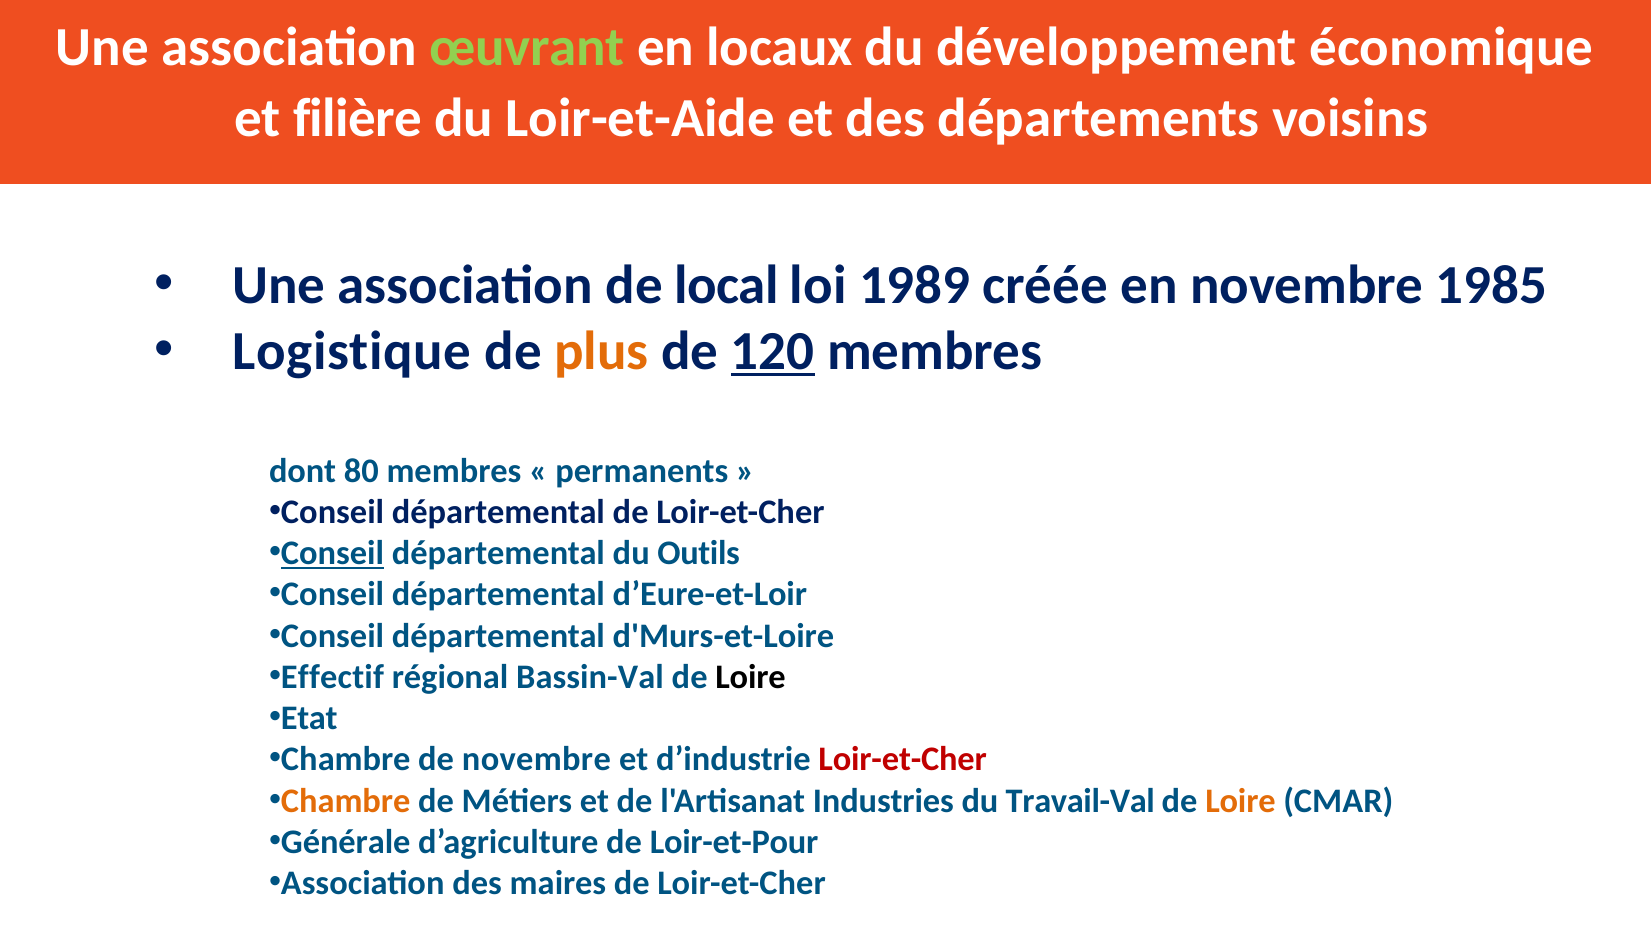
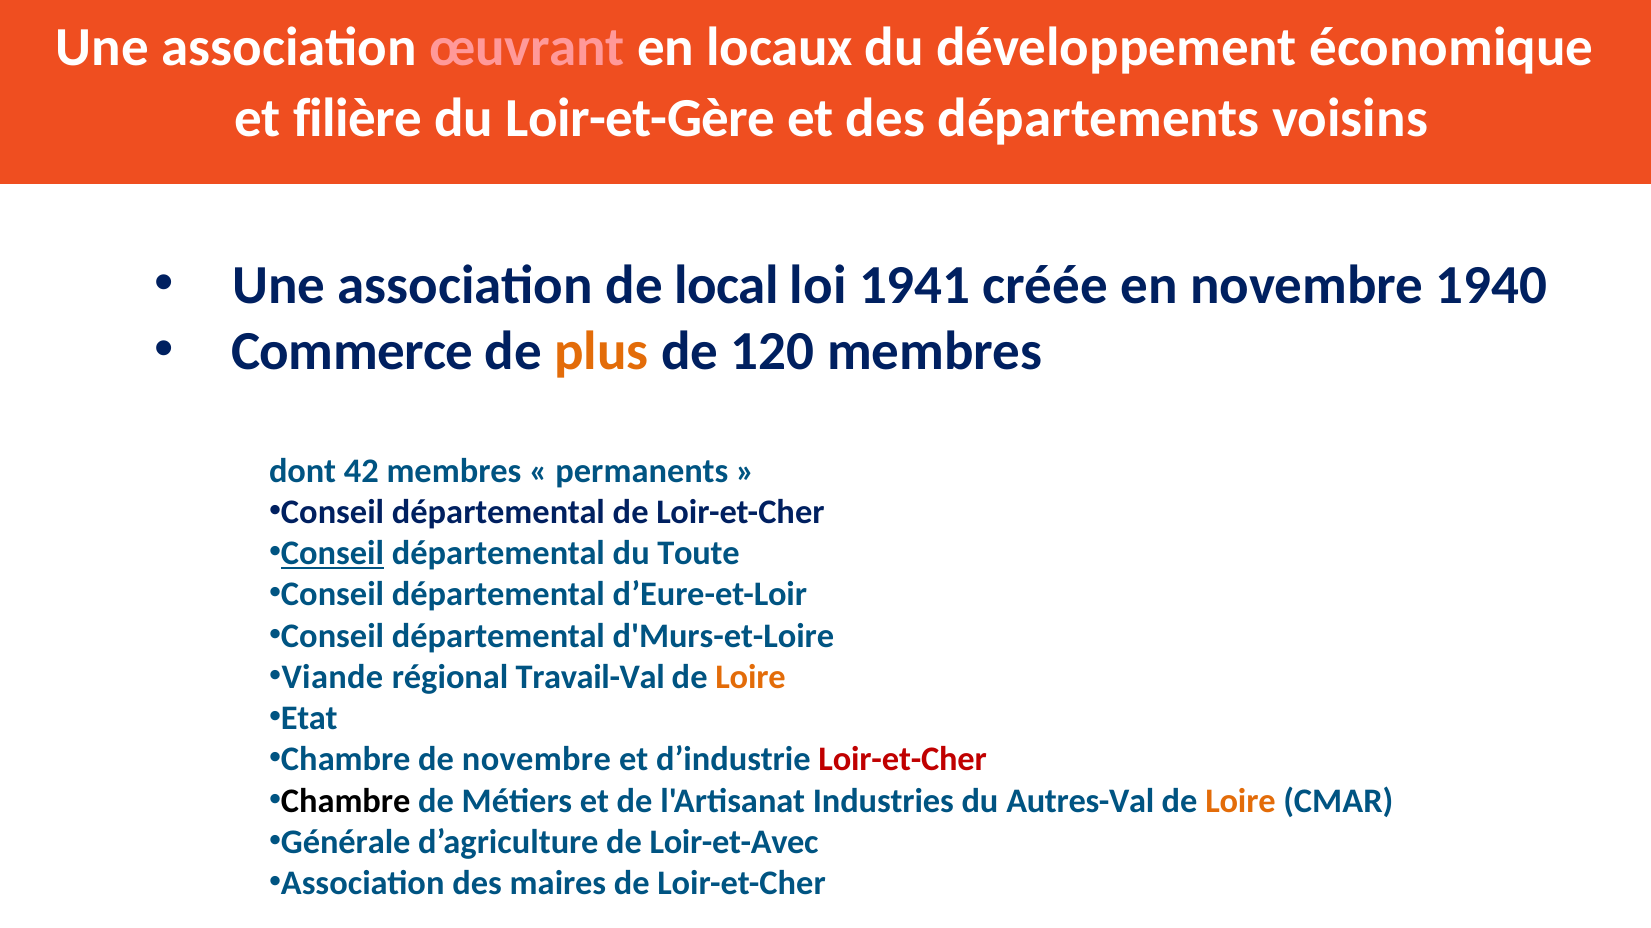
œuvrant colour: light green -> pink
Loir-et-Aide: Loir-et-Aide -> Loir-et-Gère
1989: 1989 -> 1941
1985: 1985 -> 1940
Logistique: Logistique -> Commerce
120 underline: present -> none
80: 80 -> 42
Outils: Outils -> Toute
Effectif: Effectif -> Viande
Bassin-Val: Bassin-Val -> Travail-Val
Loire at (751, 678) colour: black -> orange
Chambre at (346, 801) colour: orange -> black
Travail-Val: Travail-Val -> Autres-Val
Loir-et-Pour: Loir-et-Pour -> Loir-et-Avec
